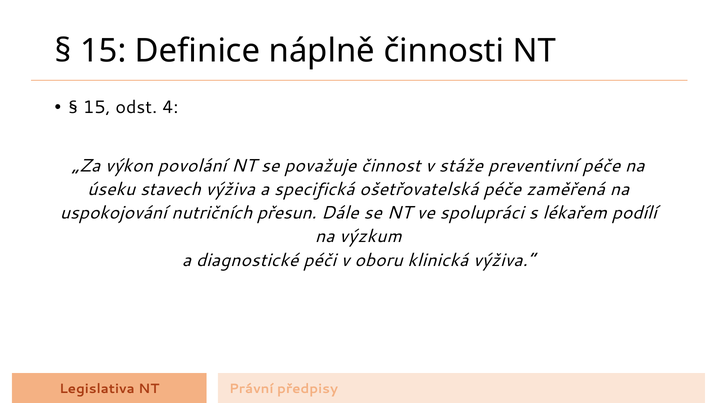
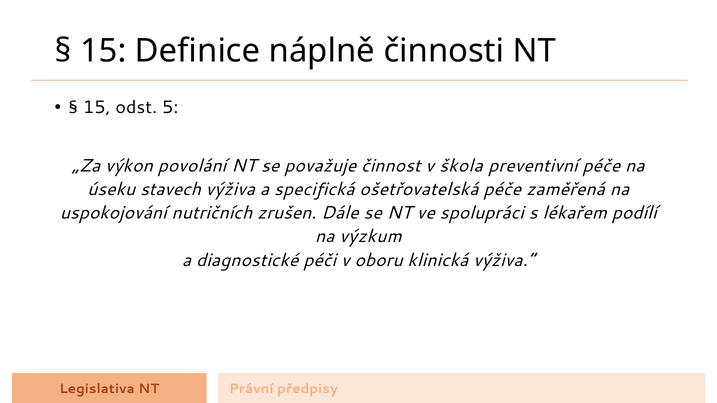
4: 4 -> 5
stáže: stáže -> škola
přesun: přesun -> zrušen
